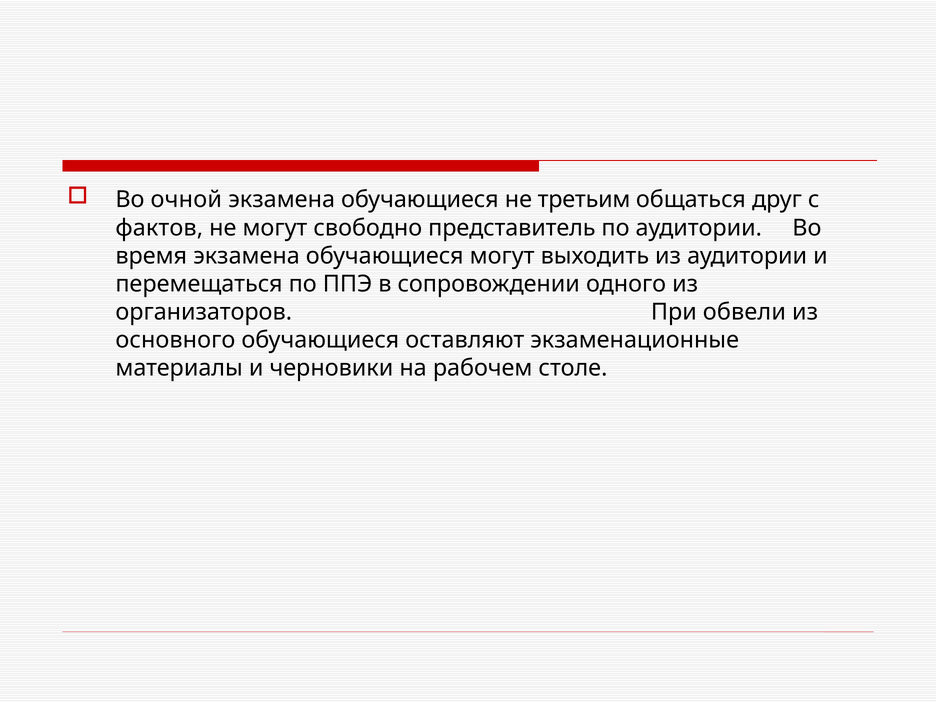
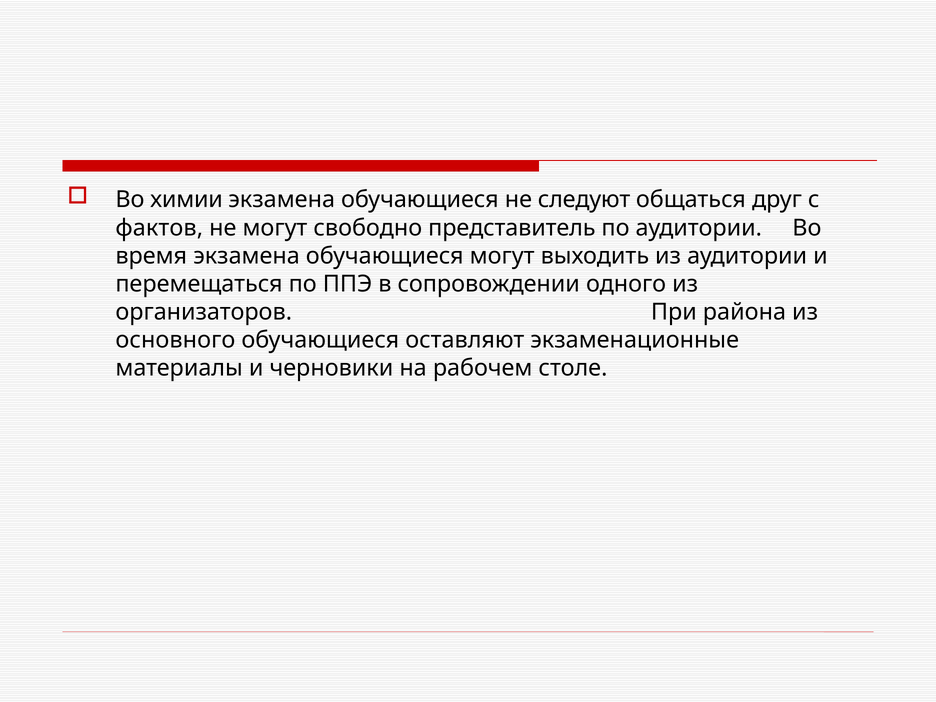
очной: очной -> химии
третьим: третьим -> следуют
обвели: обвели -> района
